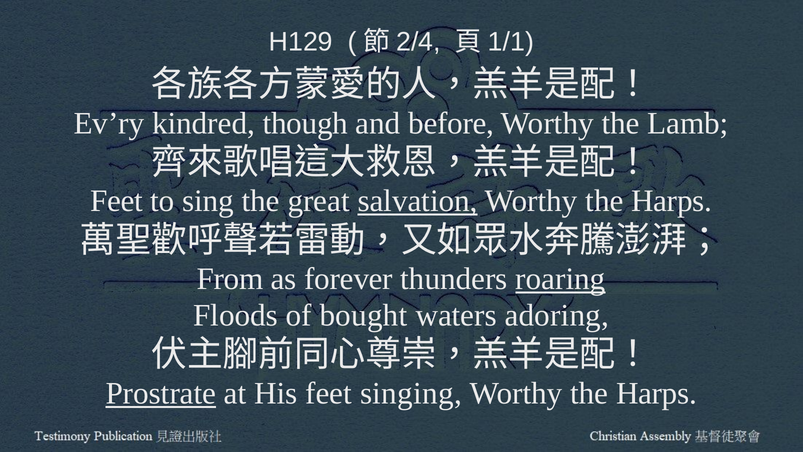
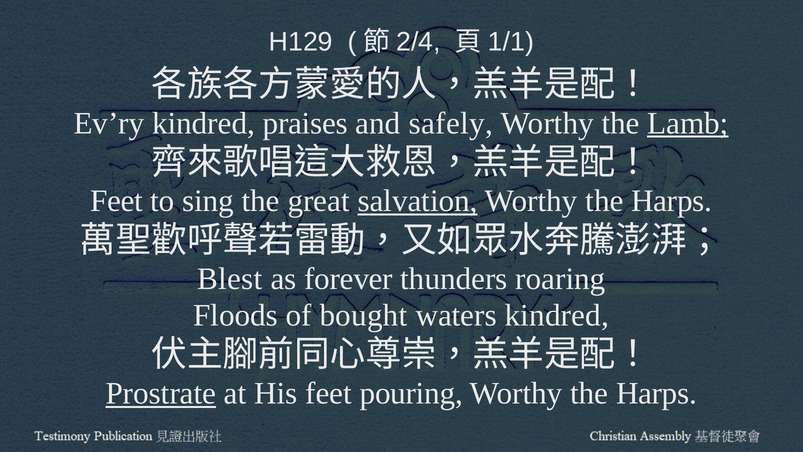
though: though -> praises
before: before -> safely
Lamb underline: none -> present
From: From -> Blest
roaring underline: present -> none
waters adoring: adoring -> kindred
singing: singing -> pouring
